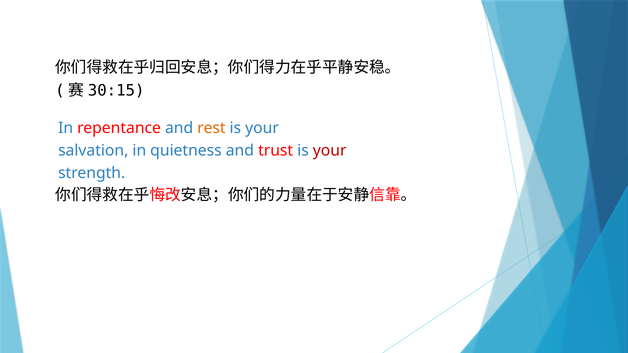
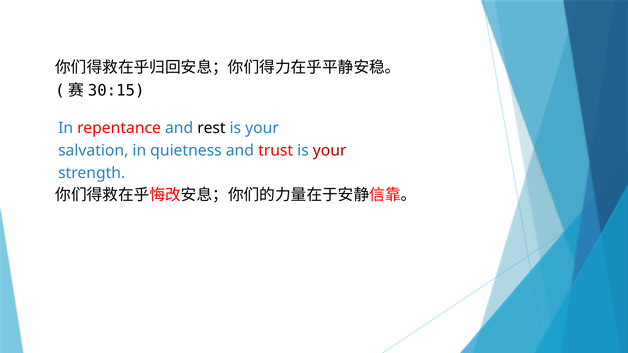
rest colour: orange -> black
